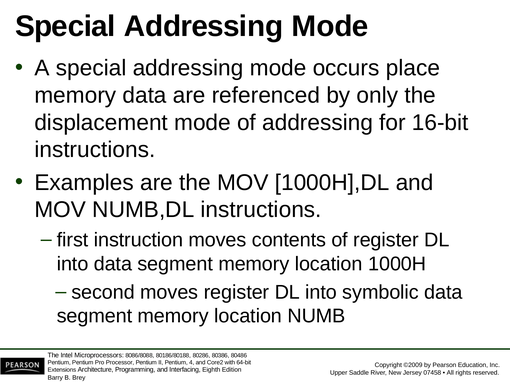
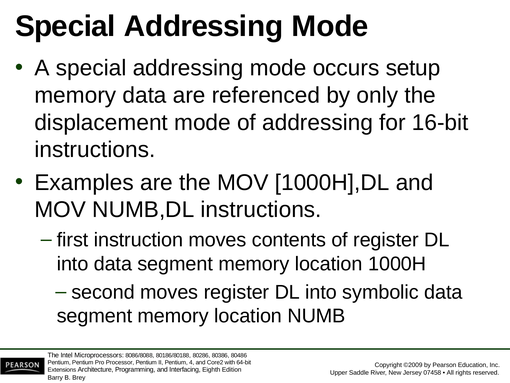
place: place -> setup
